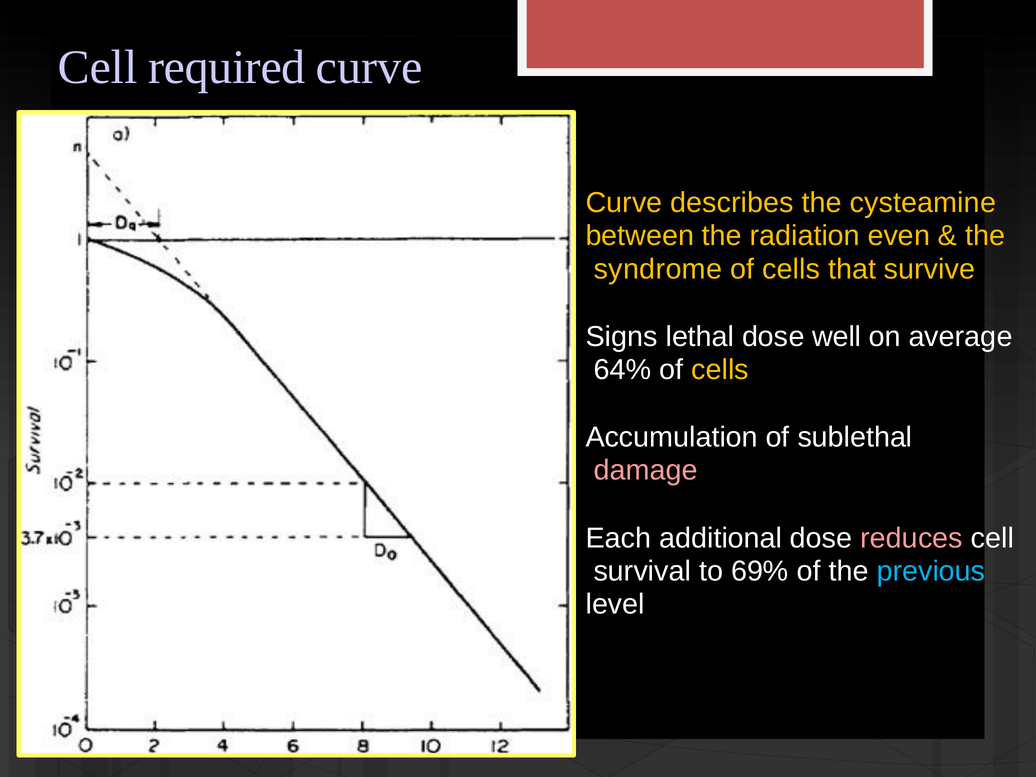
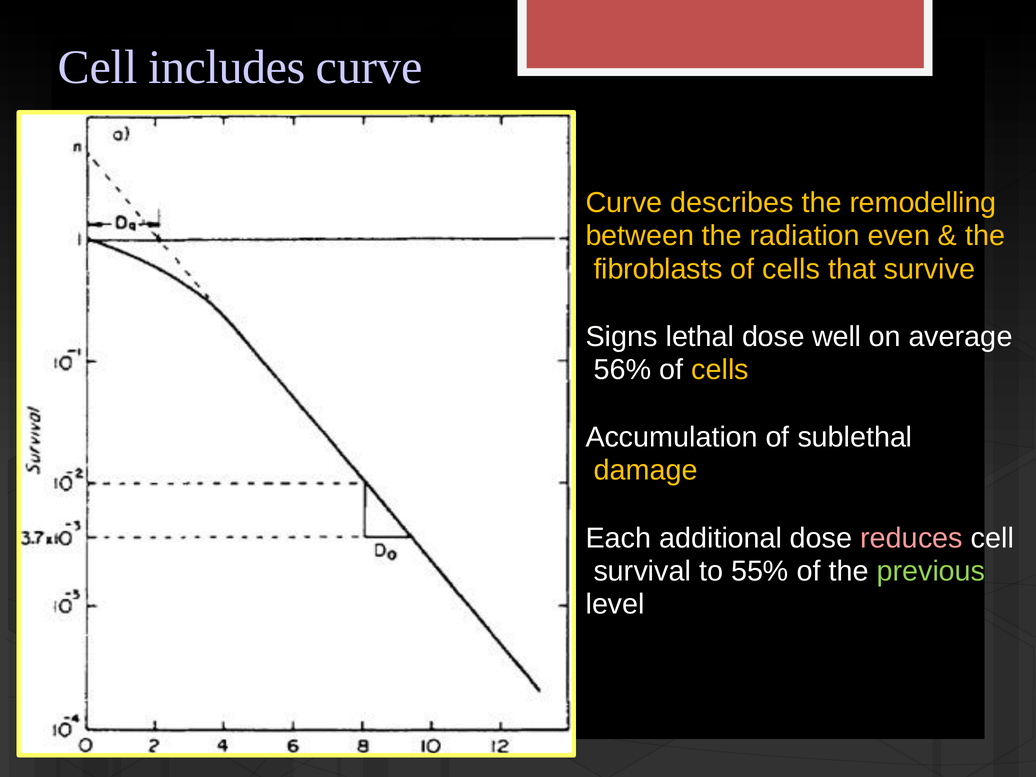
required: required -> includes
cysteamine: cysteamine -> remodelling
syndrome: syndrome -> fibroblasts
64%: 64% -> 56%
damage colour: pink -> yellow
69%: 69% -> 55%
previous colour: light blue -> light green
